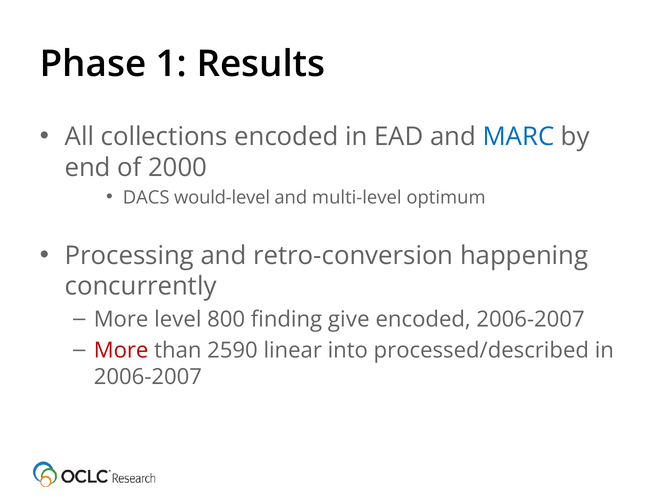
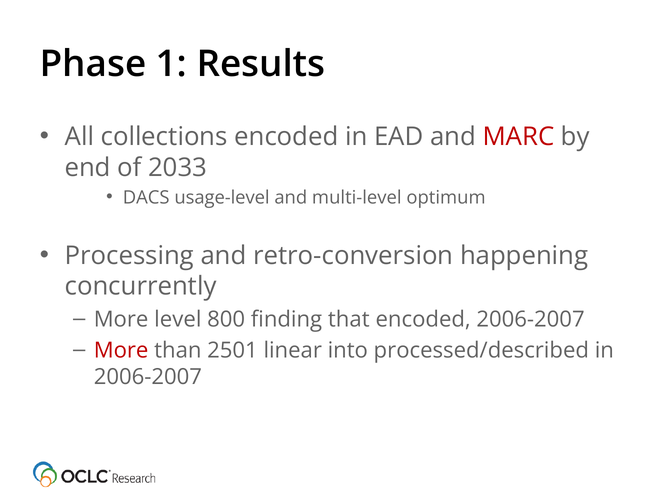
MARC colour: blue -> red
2000: 2000 -> 2033
would-level: would-level -> usage-level
give: give -> that
2590: 2590 -> 2501
